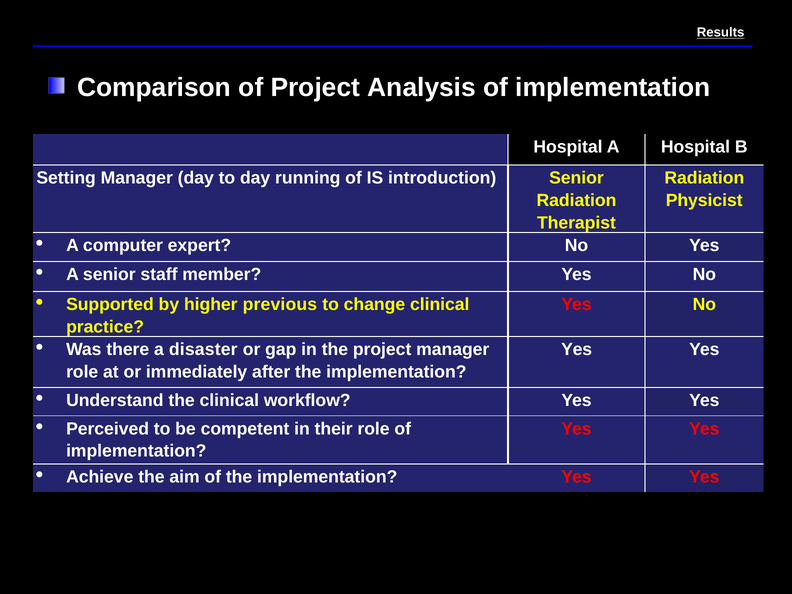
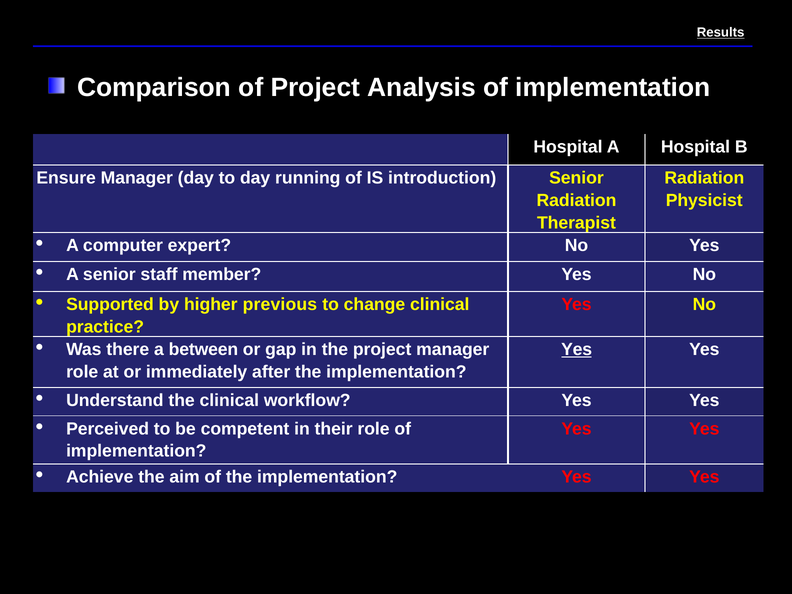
Setting: Setting -> Ensure
disaster: disaster -> between
Yes at (577, 349) underline: none -> present
